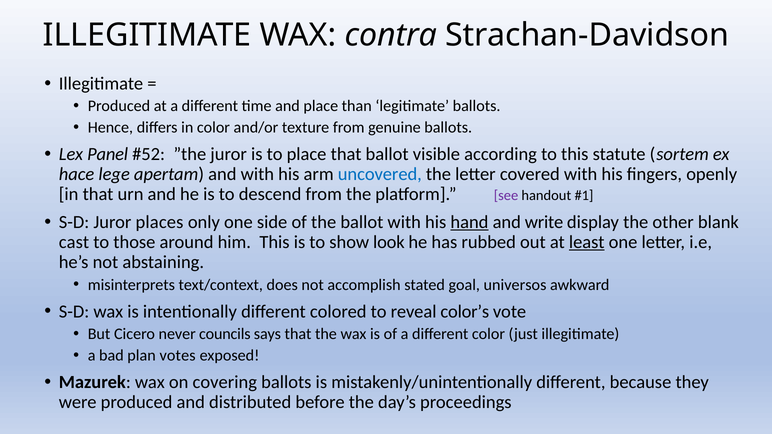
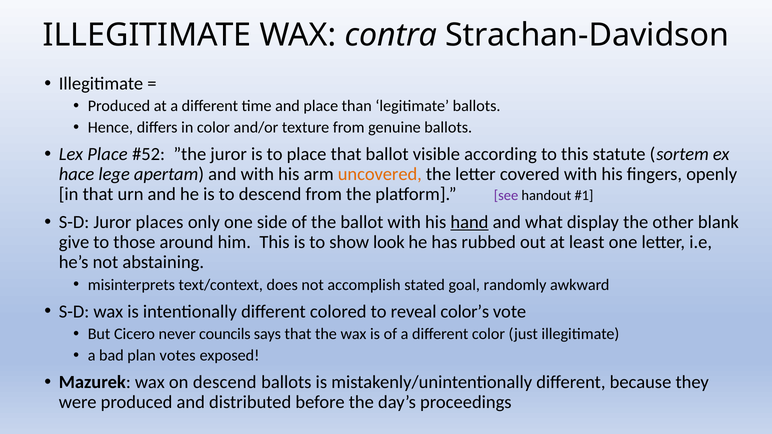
Lex Panel: Panel -> Place
uncovered colour: blue -> orange
write: write -> what
cast: cast -> give
least underline: present -> none
universos: universos -> randomly
on covering: covering -> descend
